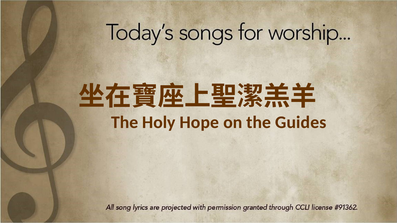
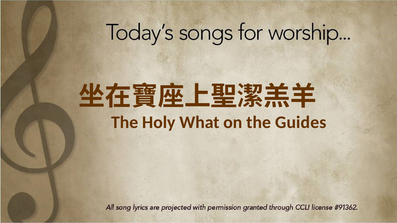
Hope: Hope -> What
